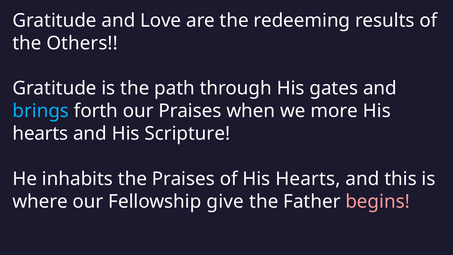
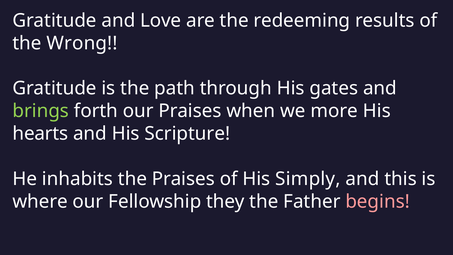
Others: Others -> Wrong
brings colour: light blue -> light green
of His Hearts: Hearts -> Simply
give: give -> they
